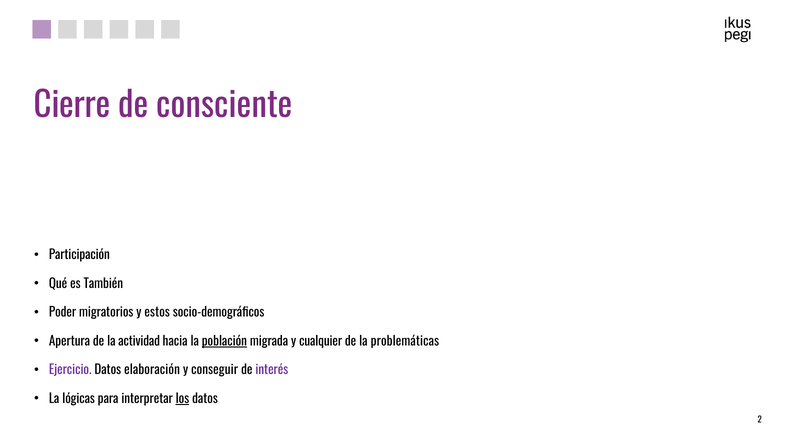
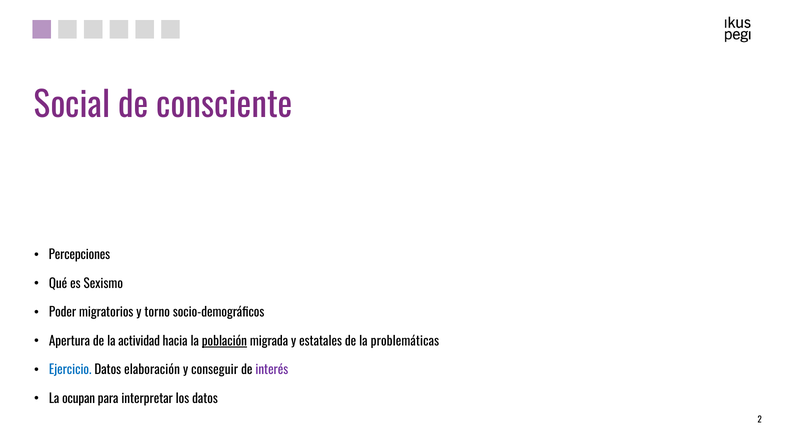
Cierre: Cierre -> Social
Participación: Participación -> Percepciones
También: También -> Sexismo
estos: estos -> torno
cualquier: cualquier -> estatales
Ejercicio colour: purple -> blue
lógicas: lógicas -> ocupan
los underline: present -> none
